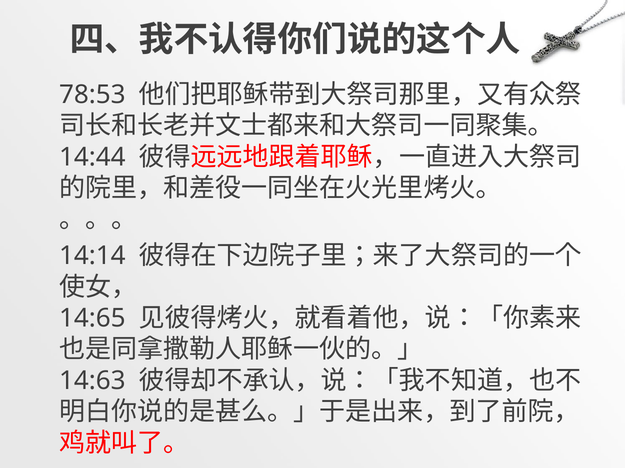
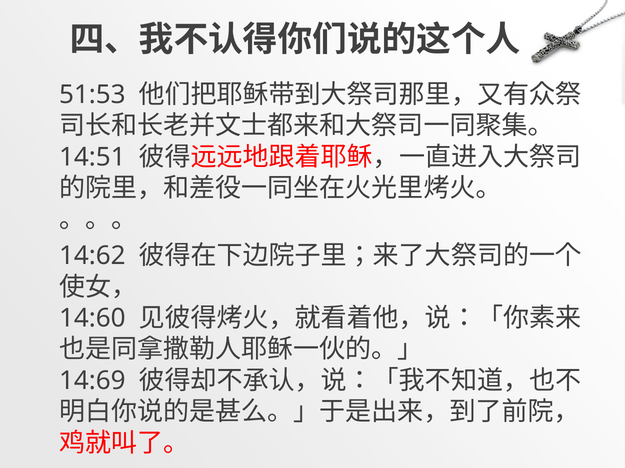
78:53: 78:53 -> 51:53
14:44: 14:44 -> 14:51
14:14: 14:14 -> 14:62
14:65: 14:65 -> 14:60
14:63: 14:63 -> 14:69
